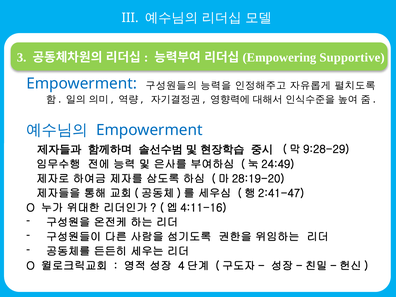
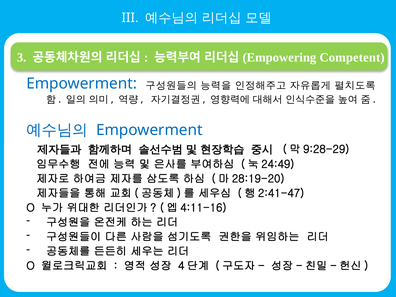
Supportive: Supportive -> Competent
